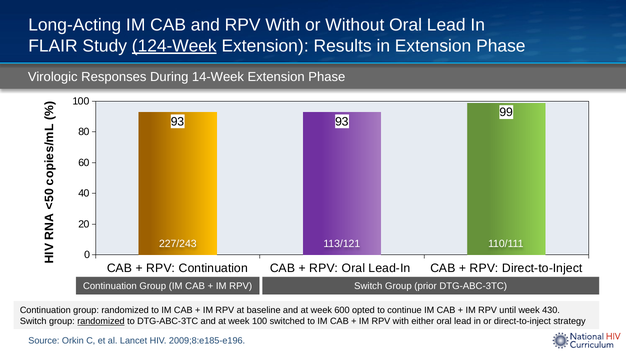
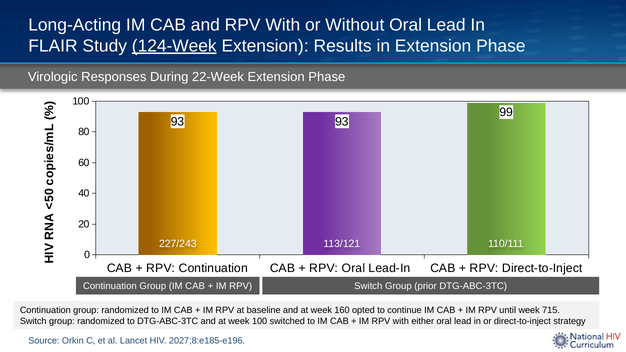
14-Week: 14-Week -> 22-Week
600: 600 -> 160
430: 430 -> 715
randomized at (101, 321) underline: present -> none
2009;8:e185-e196: 2009;8:e185-e196 -> 2027;8:e185-e196
